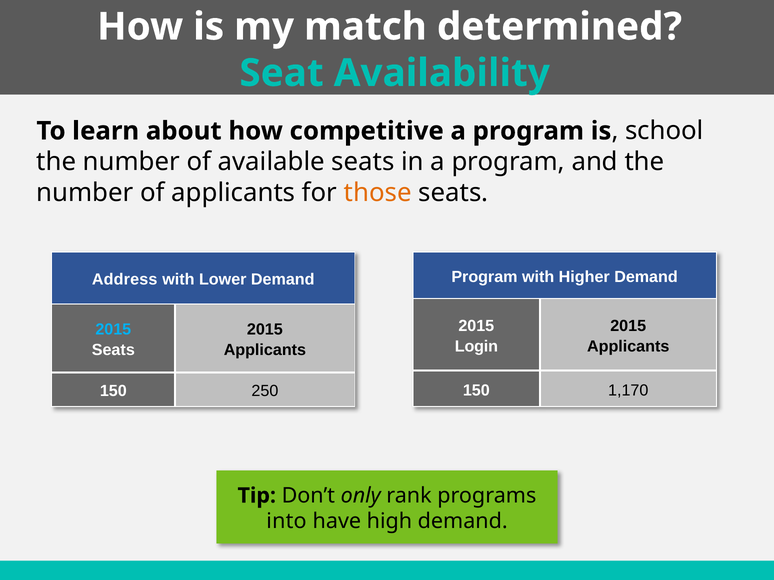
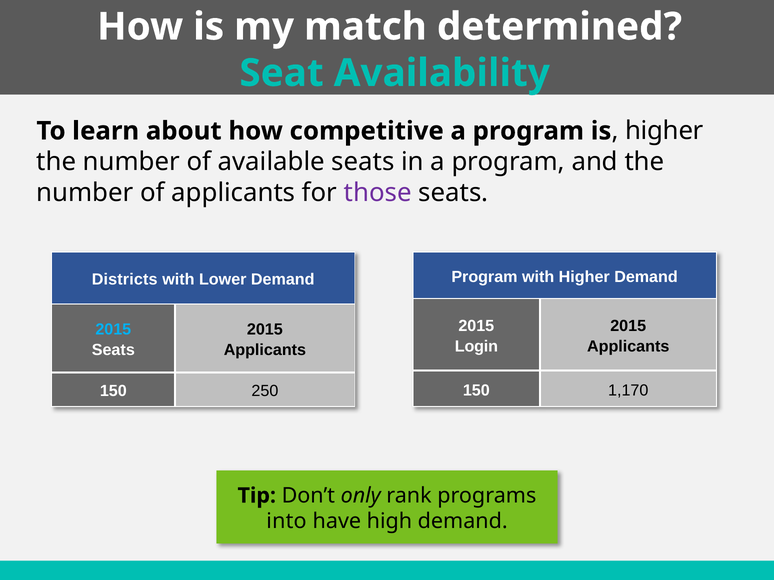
school at (664, 131): school -> higher
those colour: orange -> purple
Address: Address -> Districts
